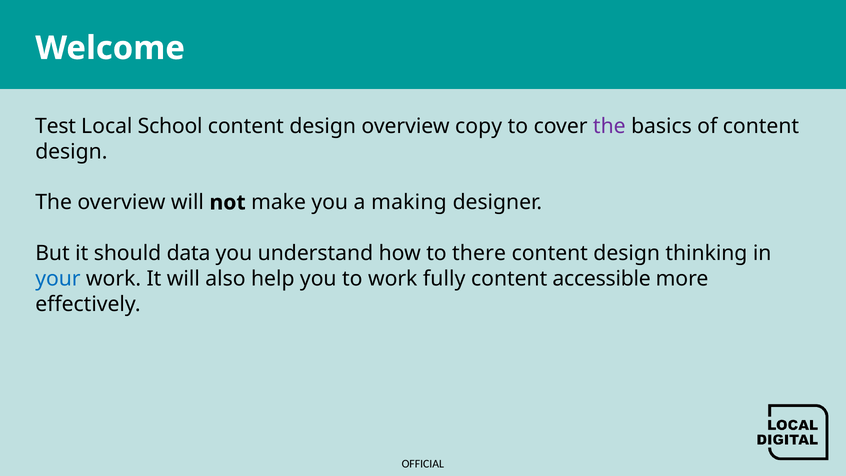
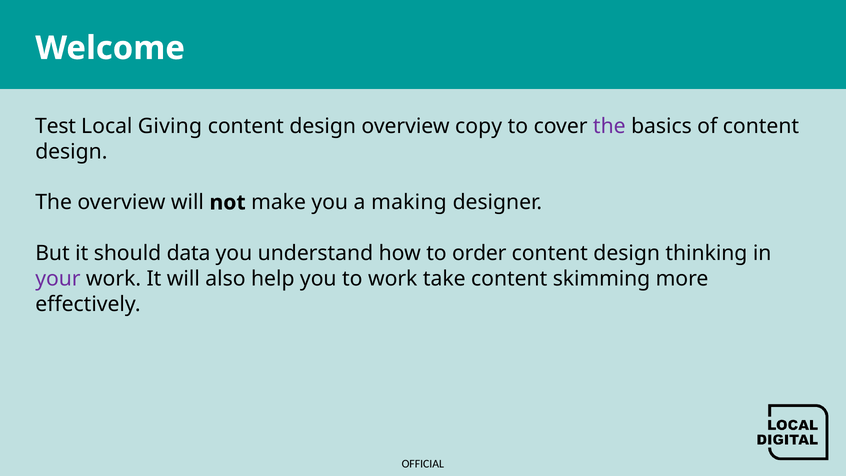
School: School -> Giving
there: there -> order
your colour: blue -> purple
fully: fully -> take
accessible: accessible -> skimming
